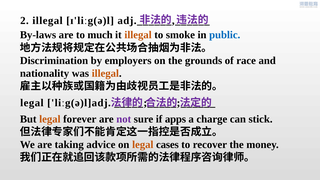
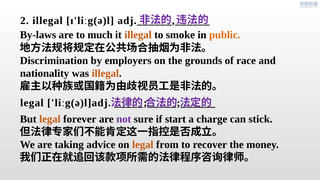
public colour: blue -> orange
apps: apps -> start
cases: cases -> from
